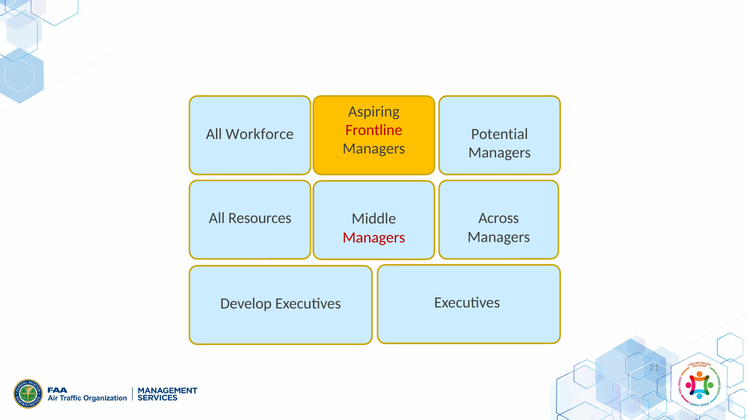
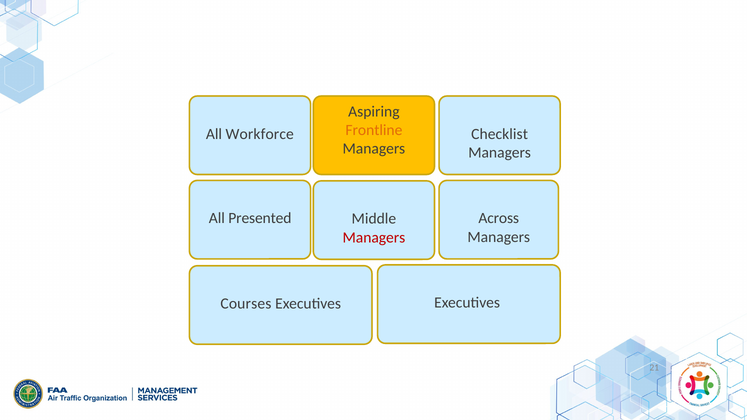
Frontline colour: red -> orange
Potential: Potential -> Checklist
Resources: Resources -> Presented
Develop: Develop -> Courses
